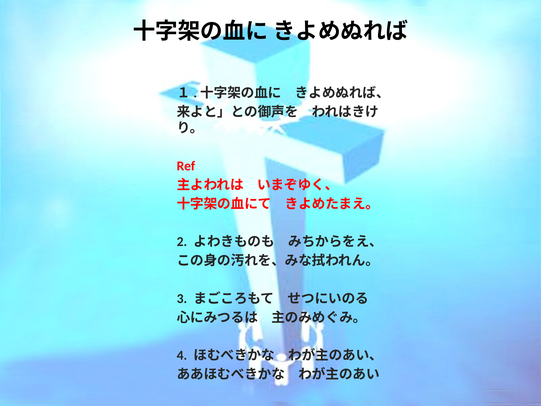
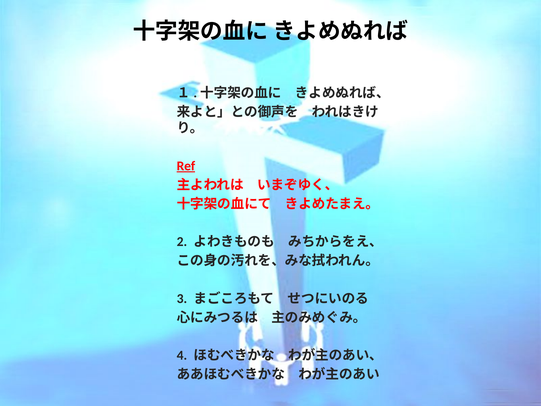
Ref underline: none -> present
